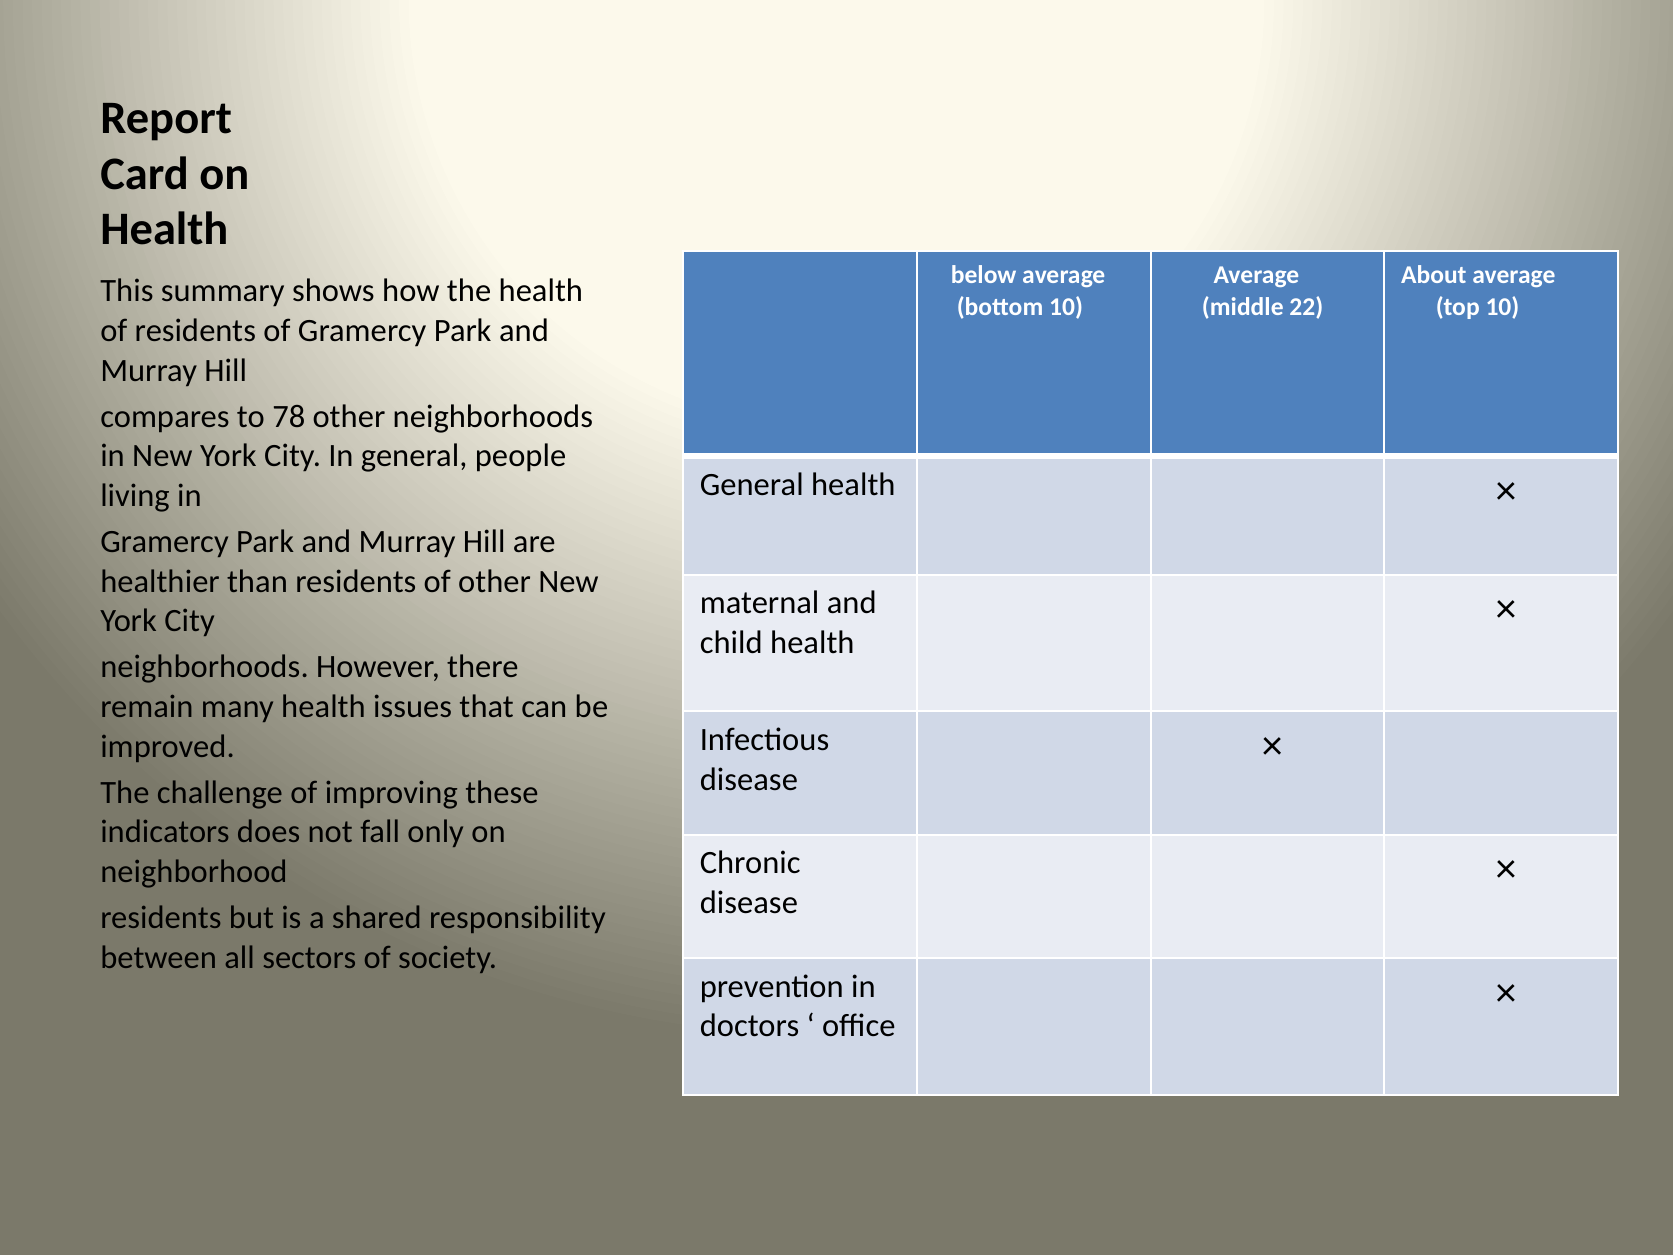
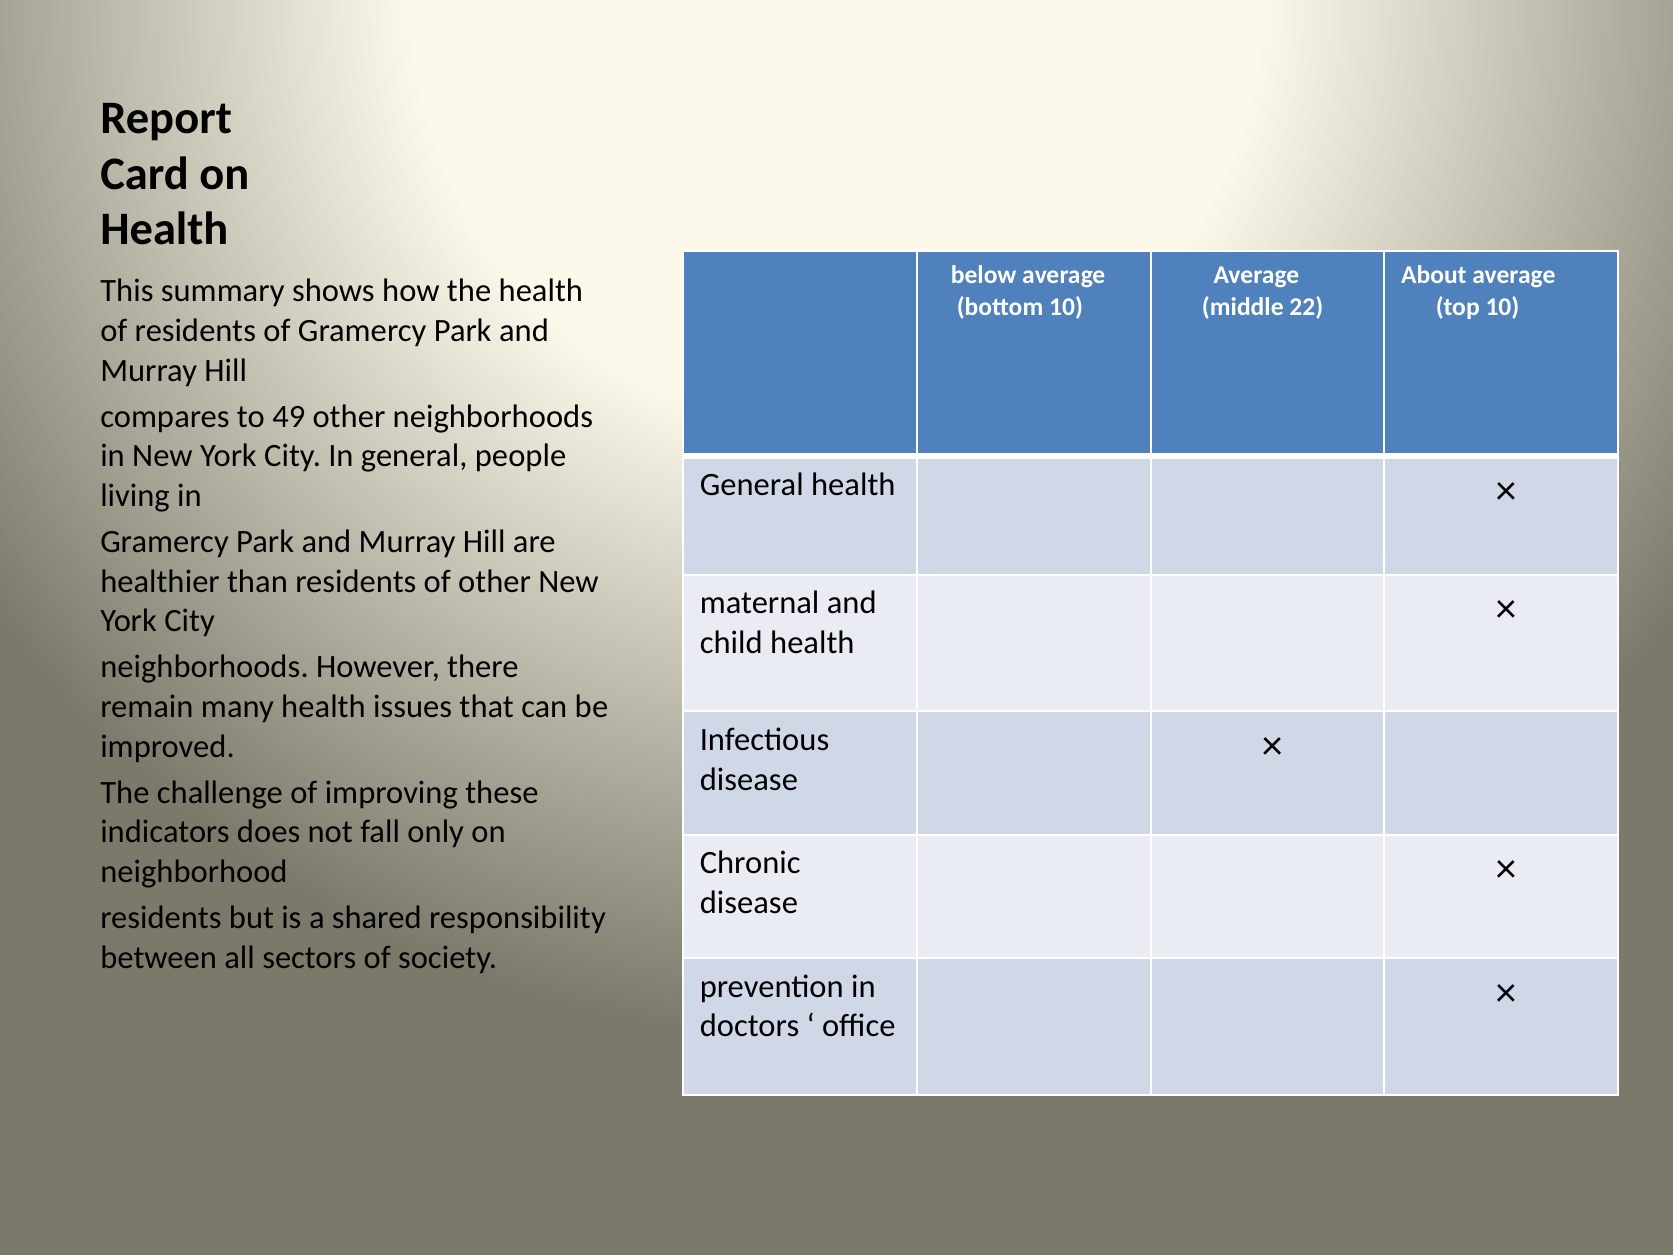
78: 78 -> 49
